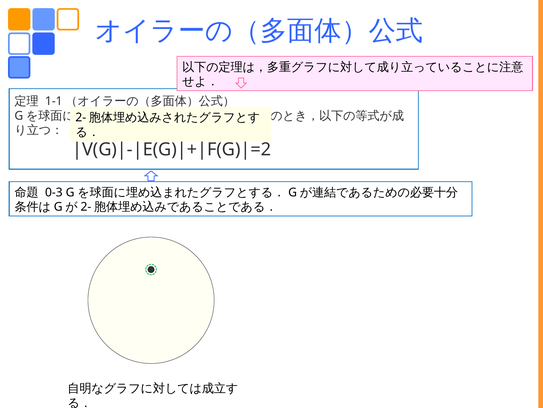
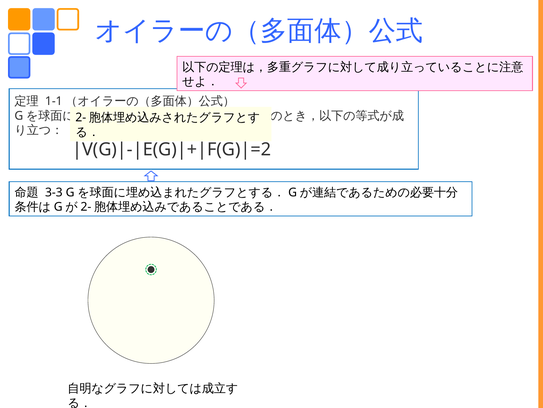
0-3: 0-3 -> 3-3
